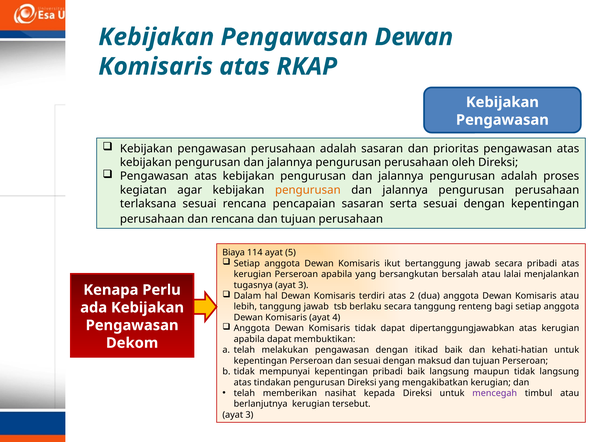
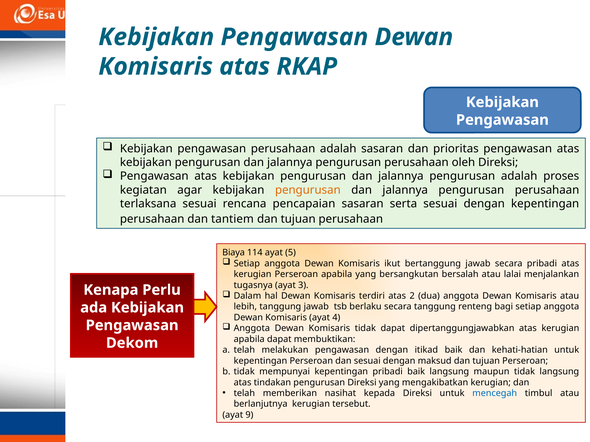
dan rencana: rencana -> tantiem
mencegah colour: purple -> blue
3 at (249, 415): 3 -> 9
